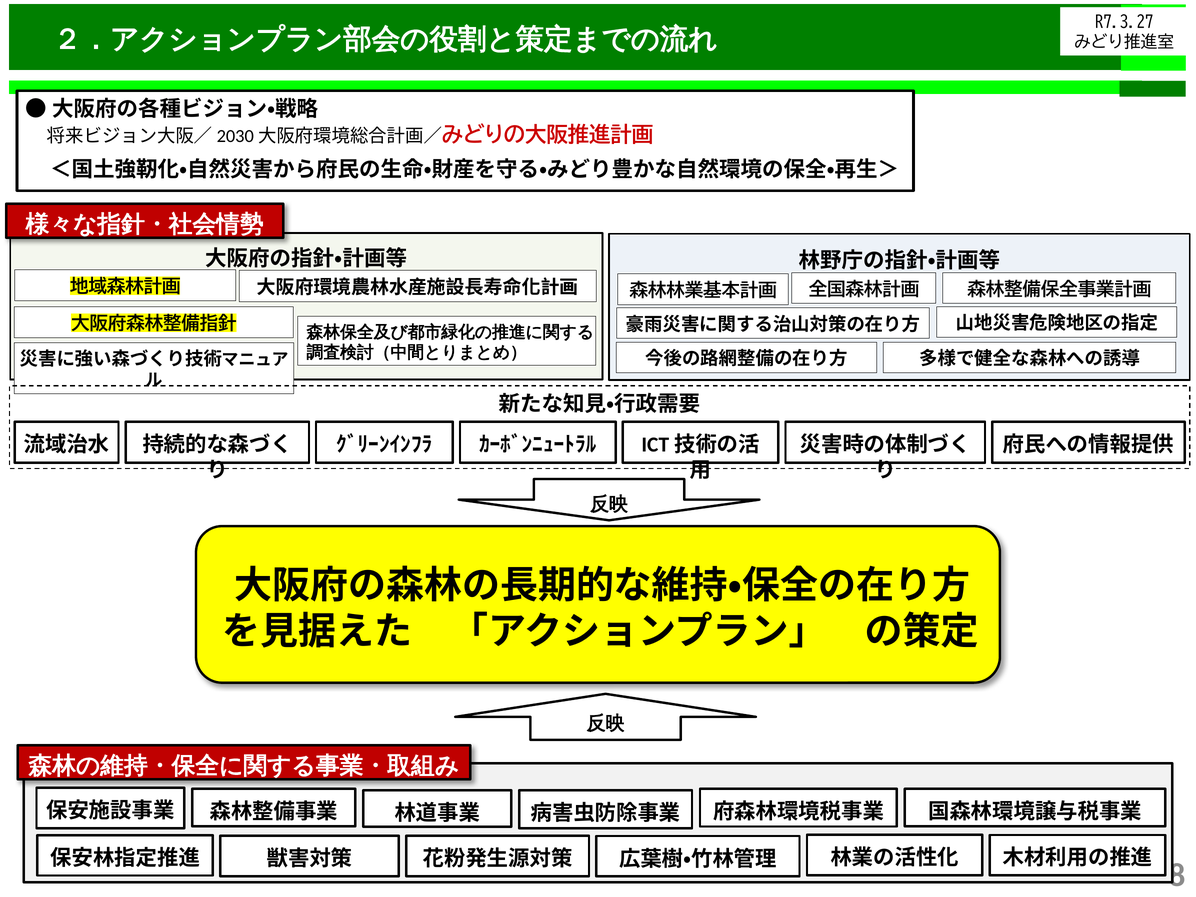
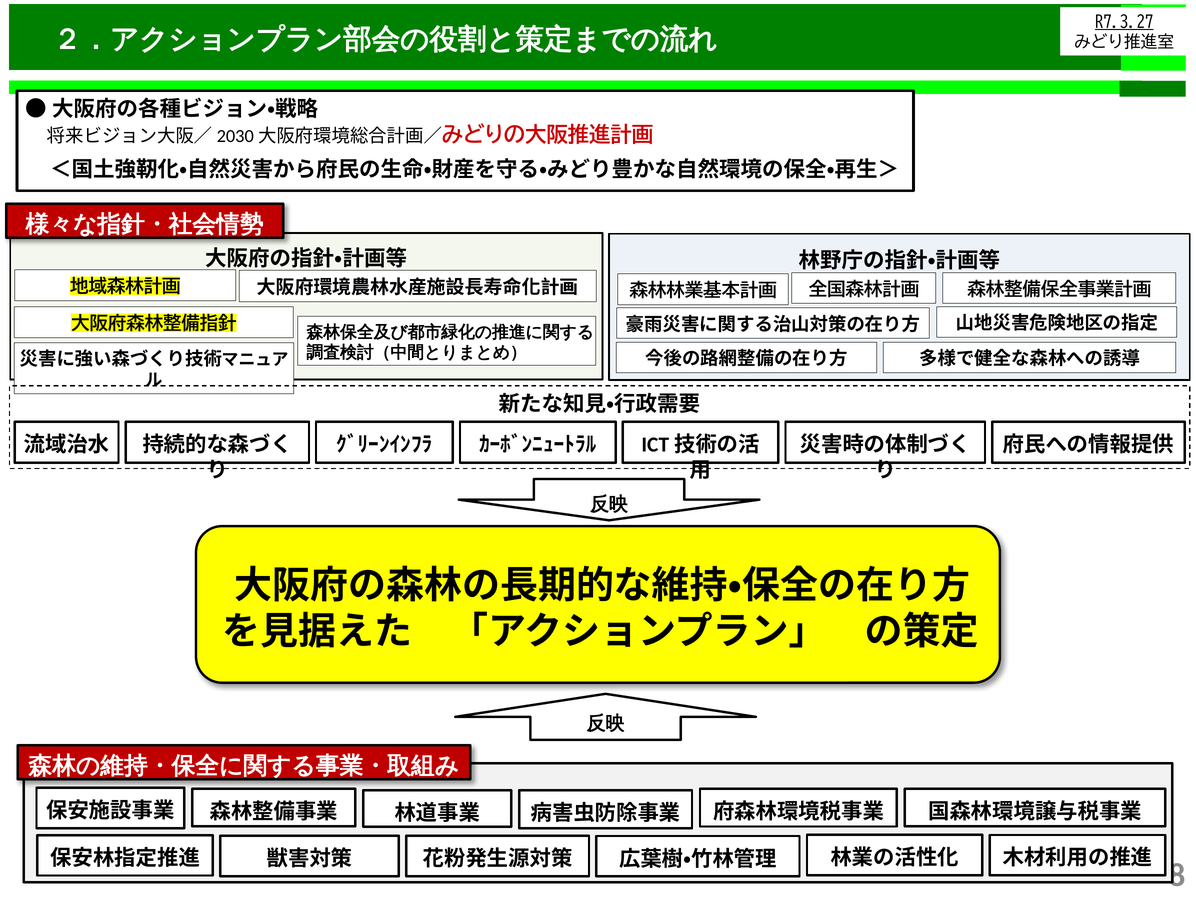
R7.3.27 underline: none -> present
